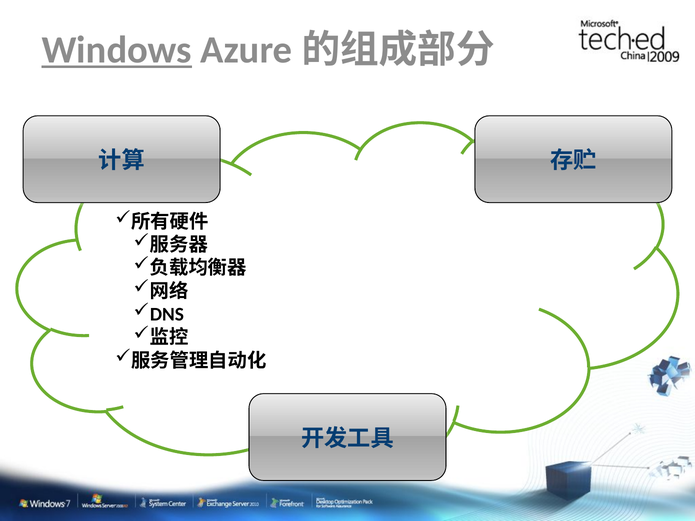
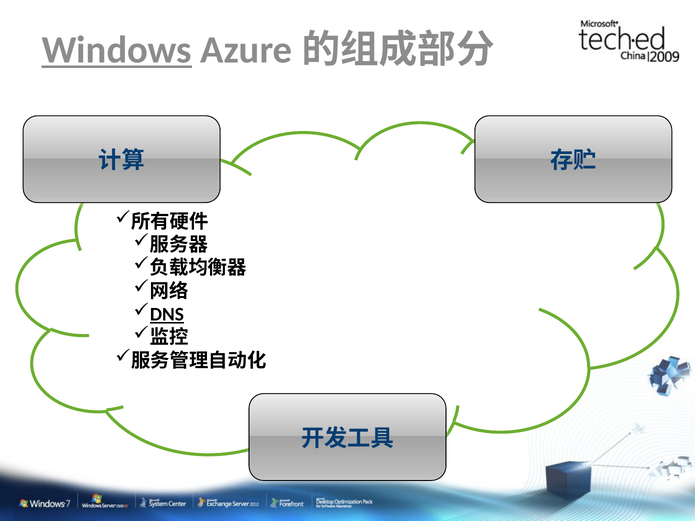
DNS underline: none -> present
